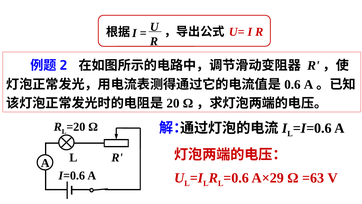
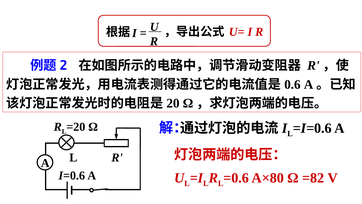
A×29: A×29 -> A×80
=63: =63 -> =82
